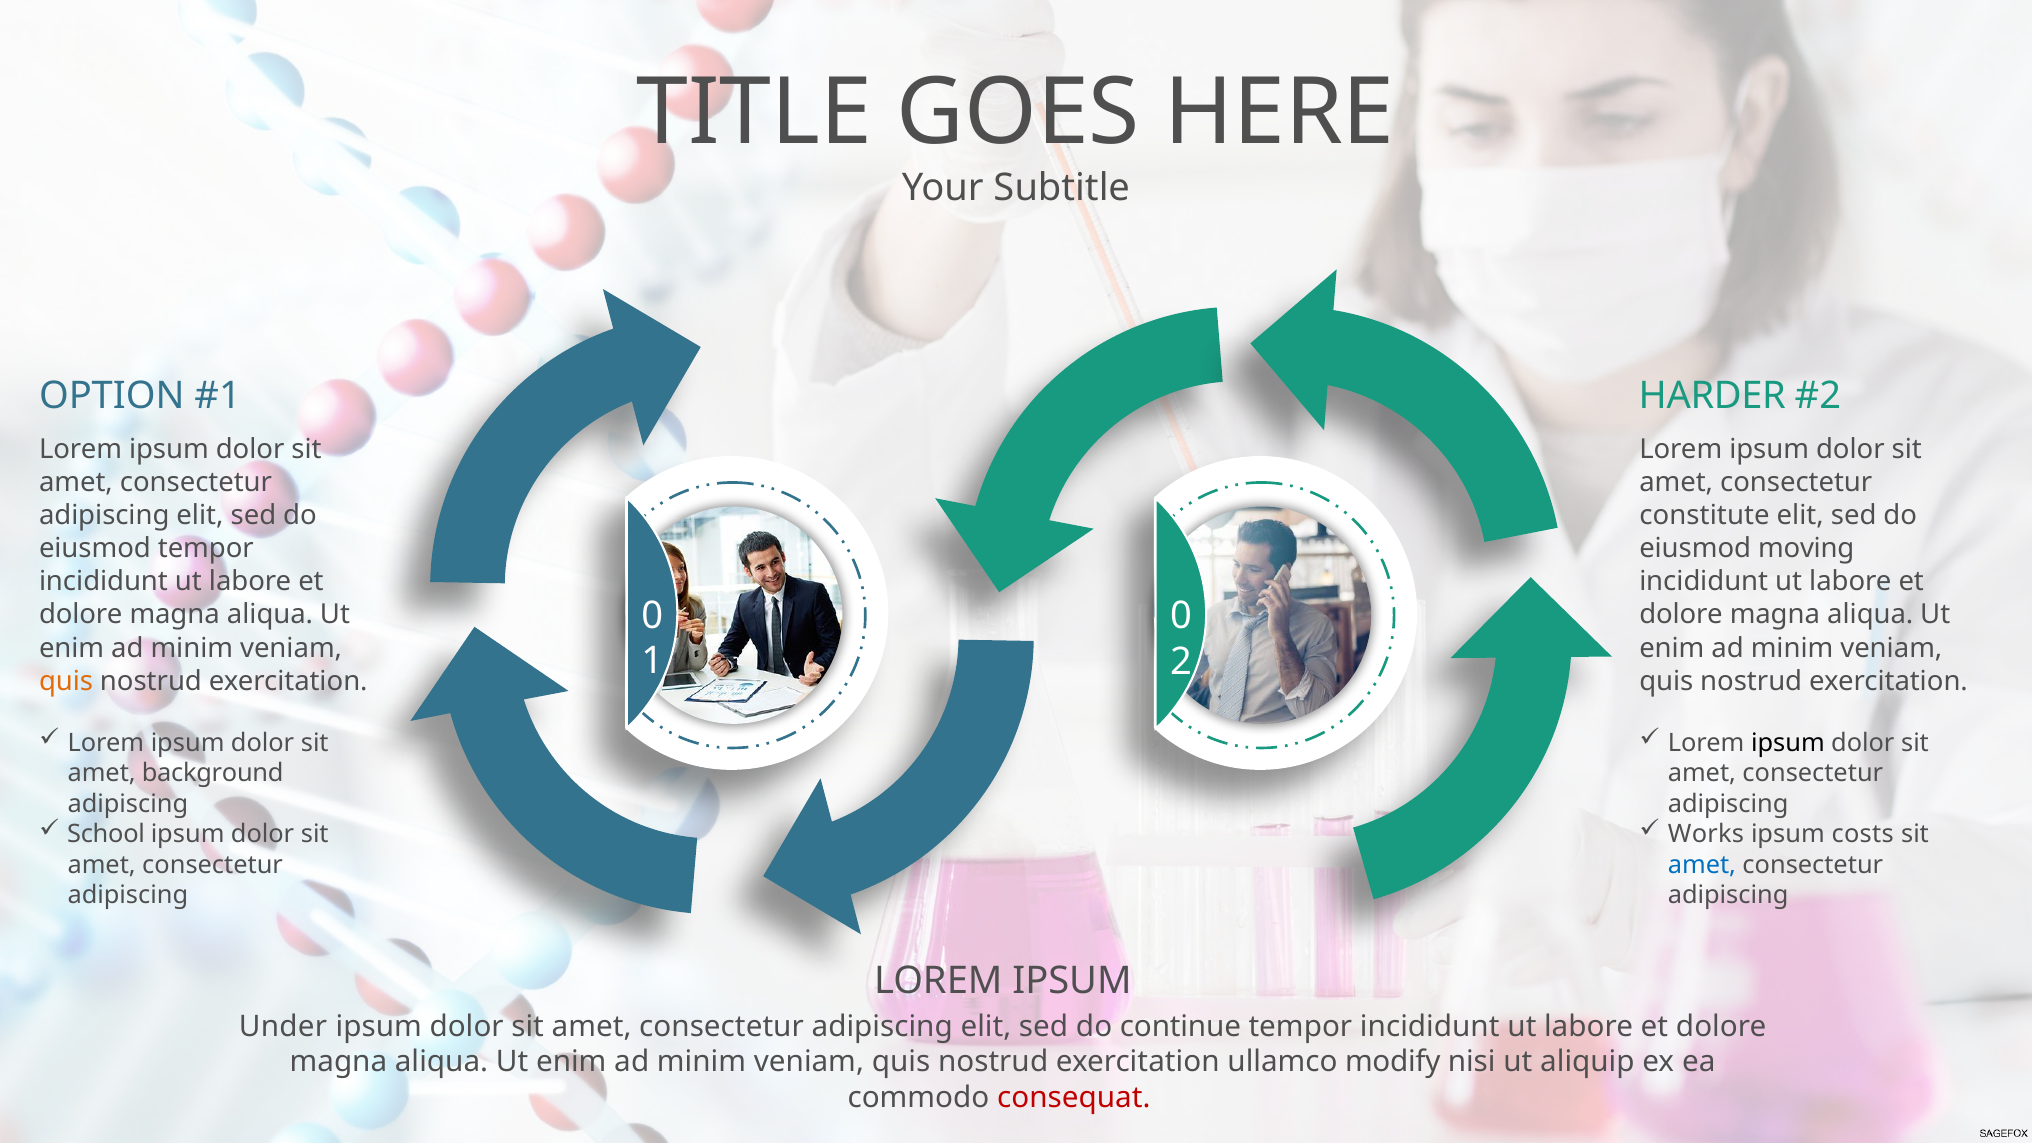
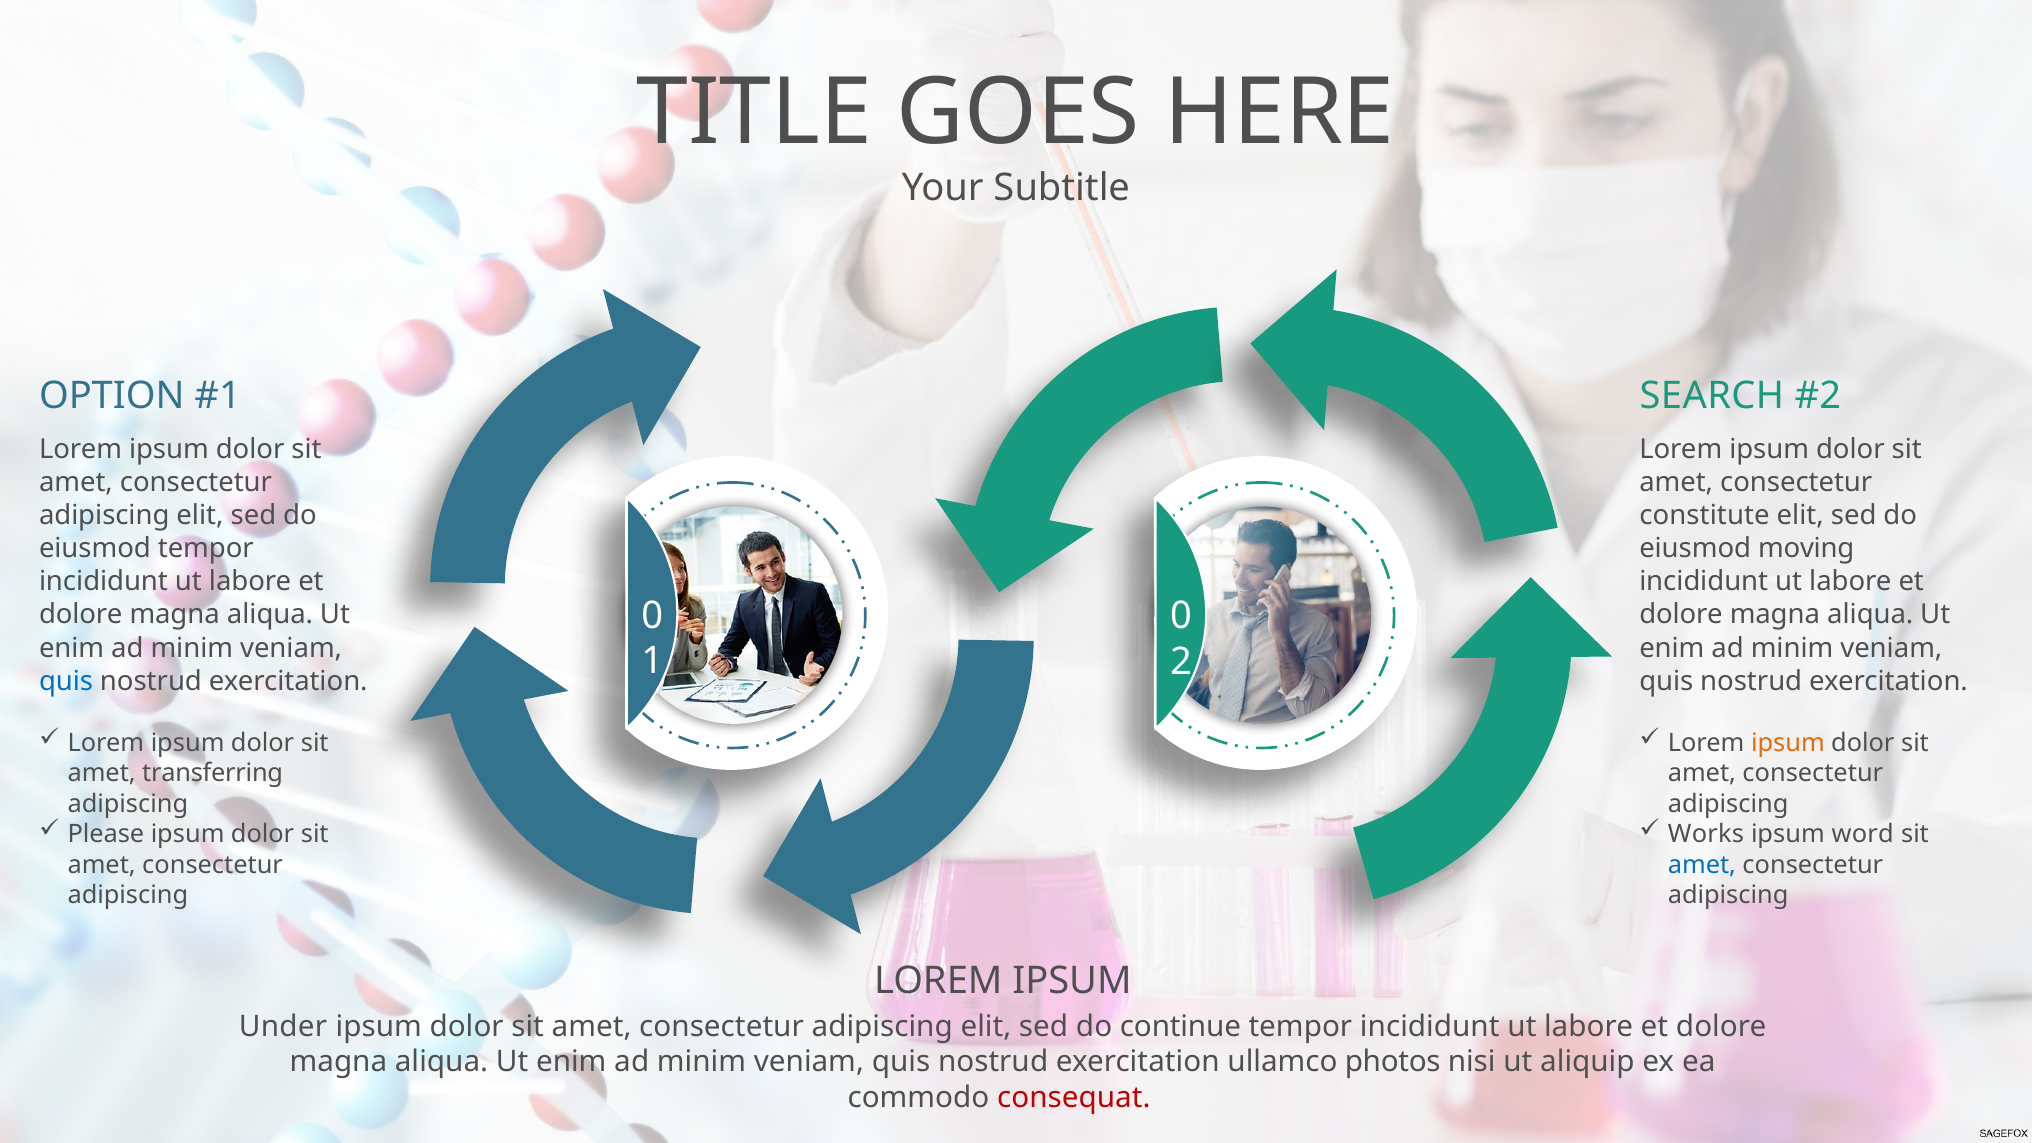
HARDER: HARDER -> SEARCH
quis at (66, 681) colour: orange -> blue
ipsum at (1788, 743) colour: black -> orange
background: background -> transferring
School: School -> Please
costs: costs -> word
modify: modify -> photos
